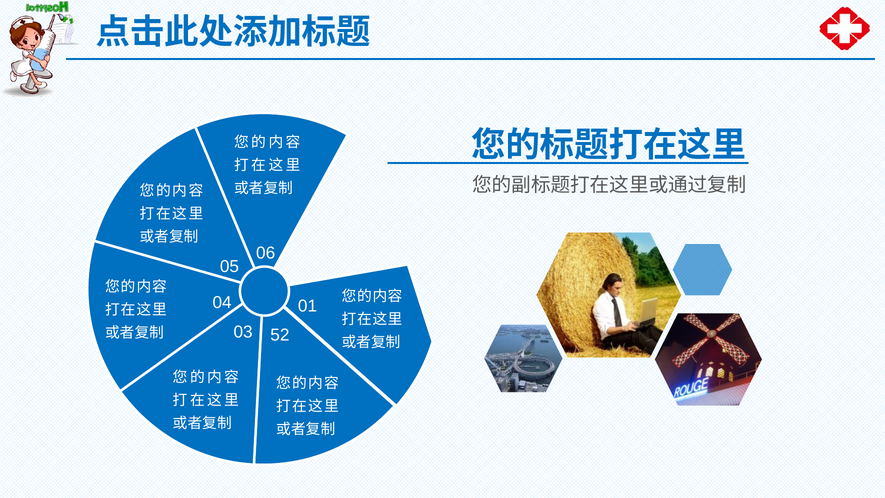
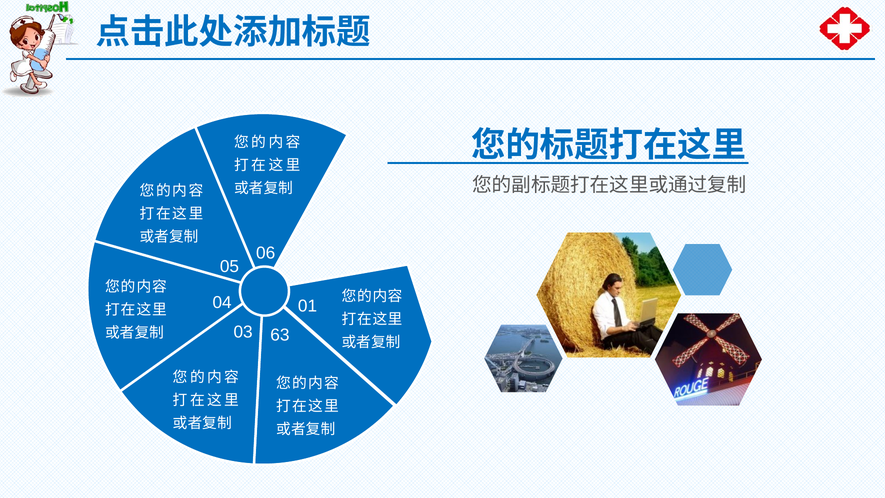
52: 52 -> 63
